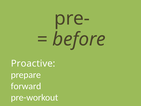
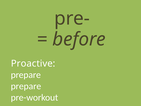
forward at (26, 86): forward -> prepare
